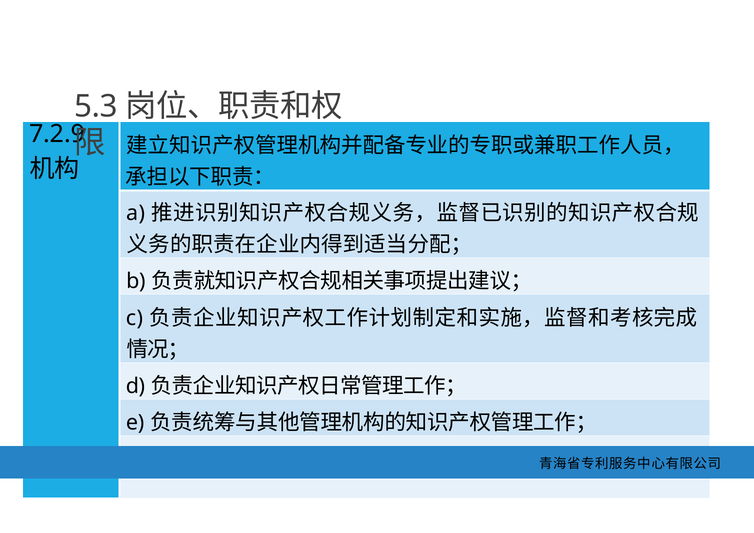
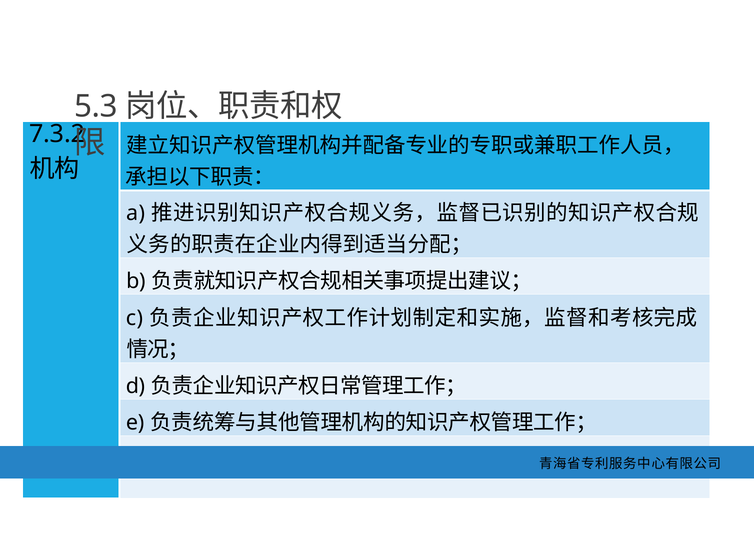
7.2.9: 7.2.9 -> 7.3.2
